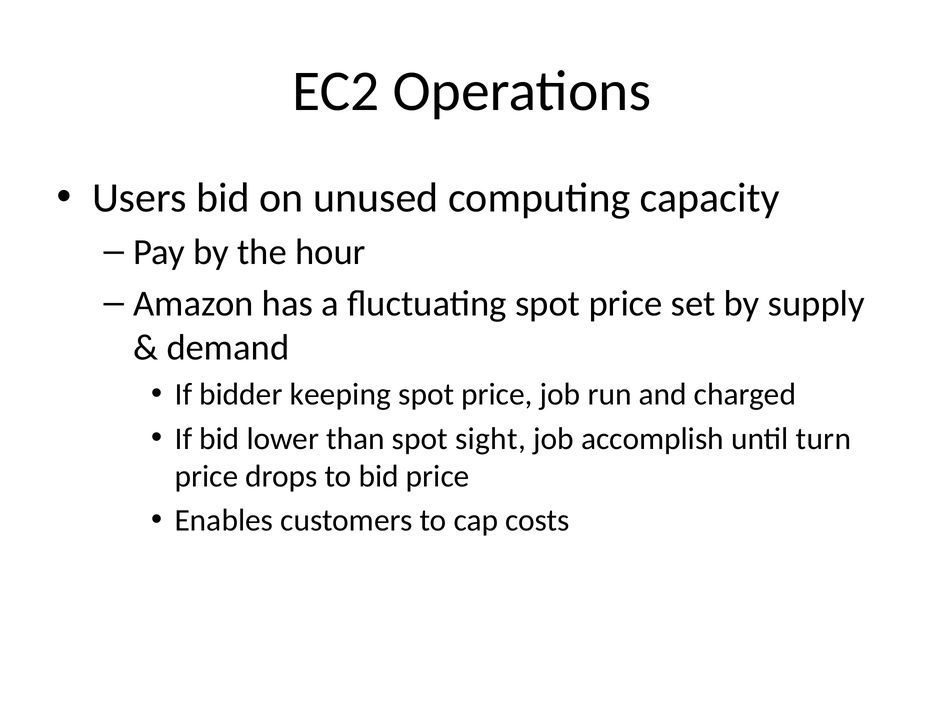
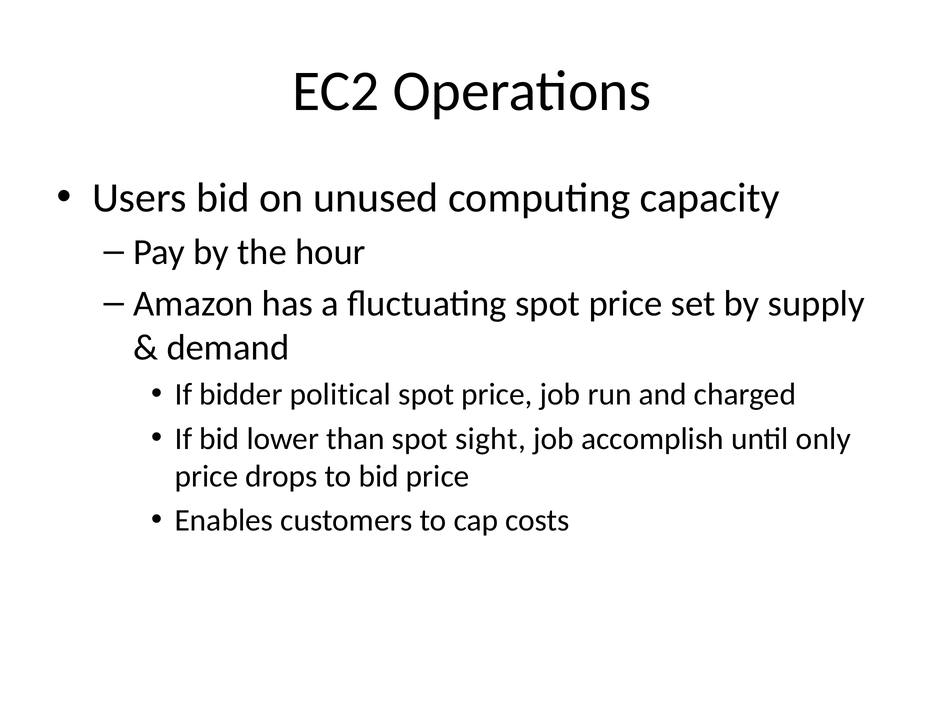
keeping: keeping -> political
turn: turn -> only
